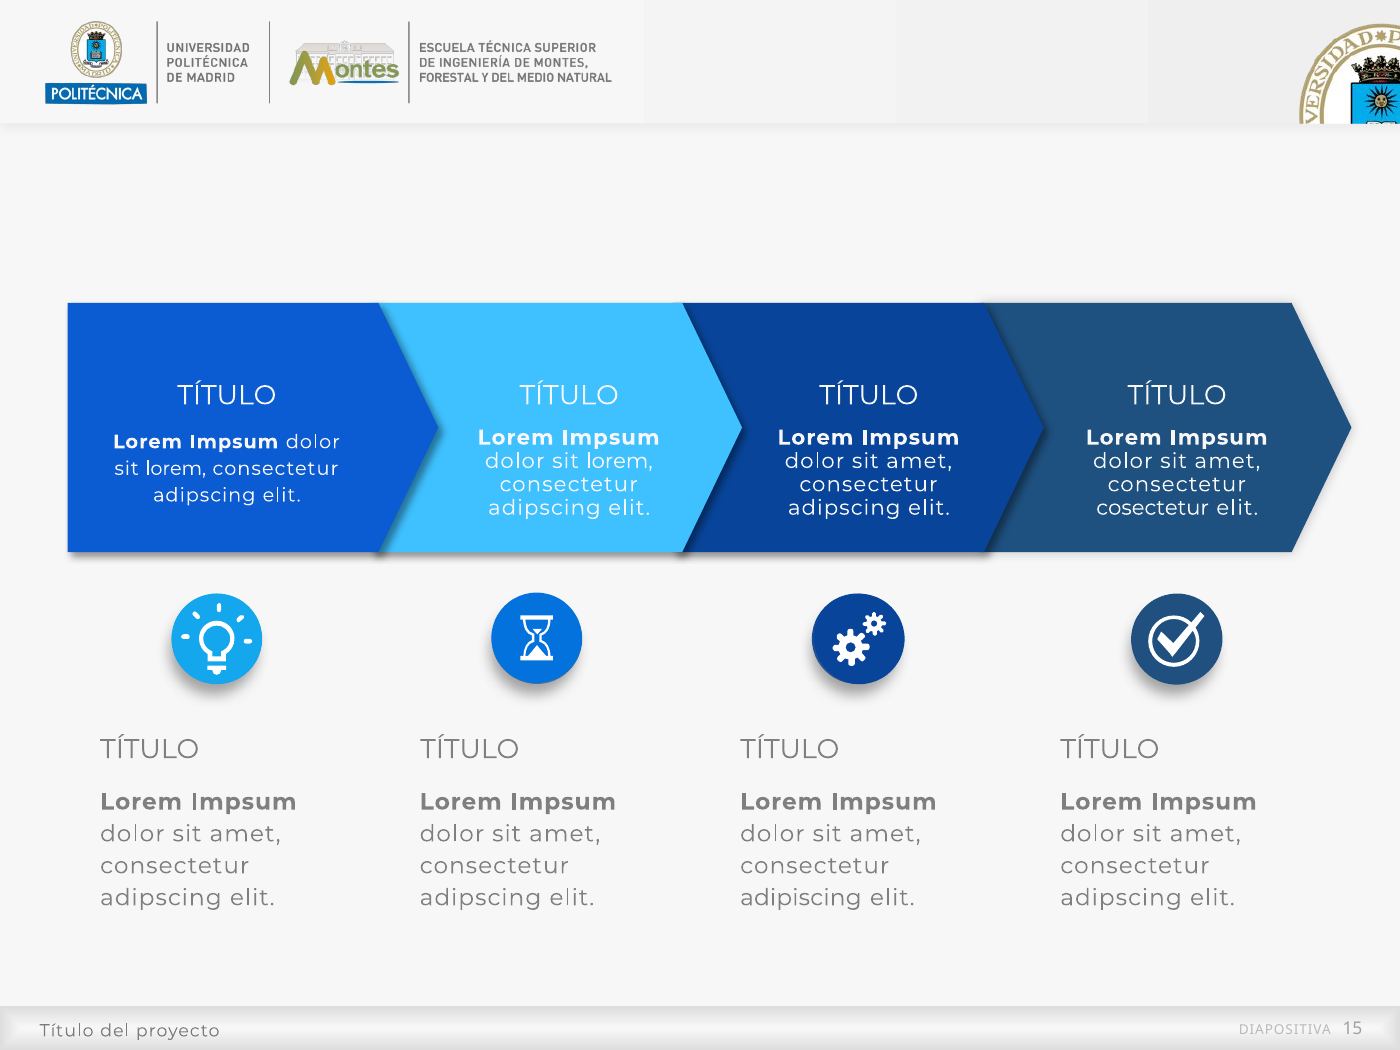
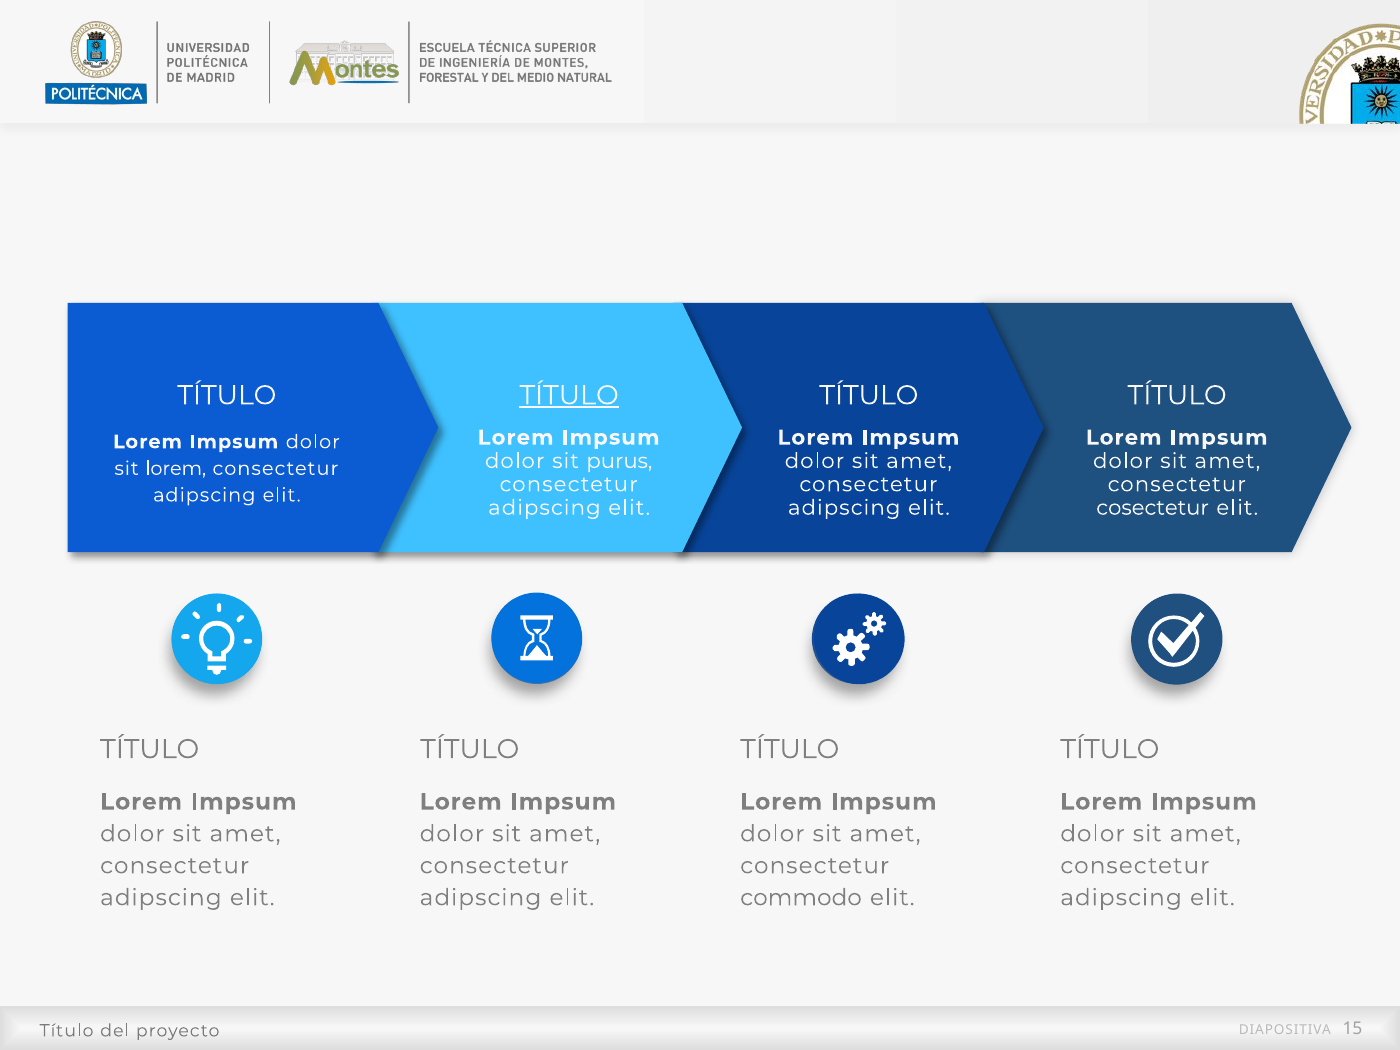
TÍTULO at (569, 395) underline: none -> present
lorem at (619, 461): lorem -> purus
adipiscing: adipiscing -> commodo
